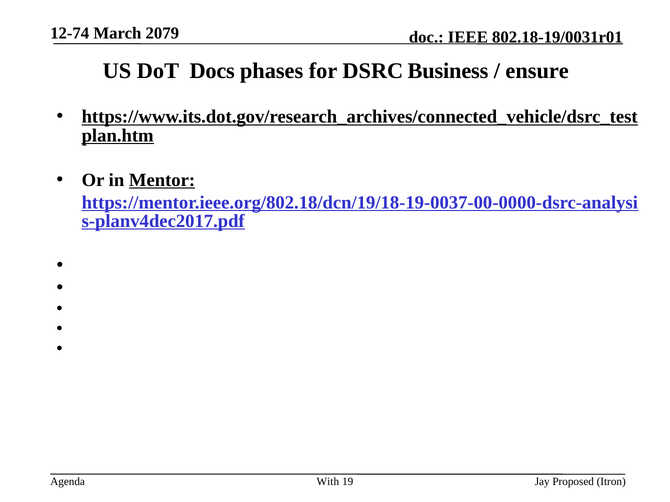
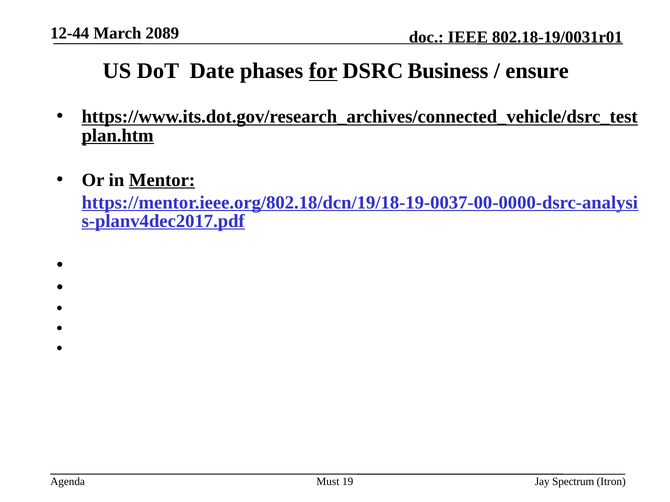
12-74: 12-74 -> 12-44
2079: 2079 -> 2089
Docs: Docs -> Date
for underline: none -> present
With: With -> Must
Proposed: Proposed -> Spectrum
